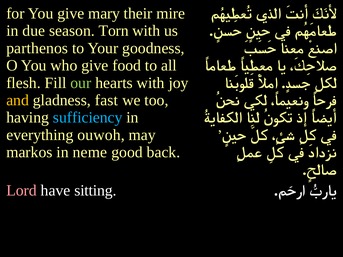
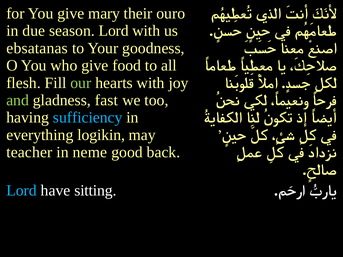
mire: mire -> ouro
season Torn: Torn -> Lord
parthenos: parthenos -> ebsatanas
and colour: yellow -> light green
ouwoh: ouwoh -> logikin
markos: markos -> teacher
Lord at (22, 191) colour: pink -> light blue
